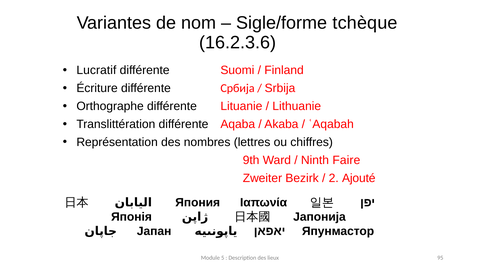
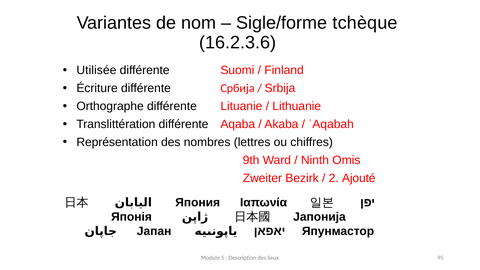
Lucratif: Lucratif -> Utilisée
Faire: Faire -> Omis
